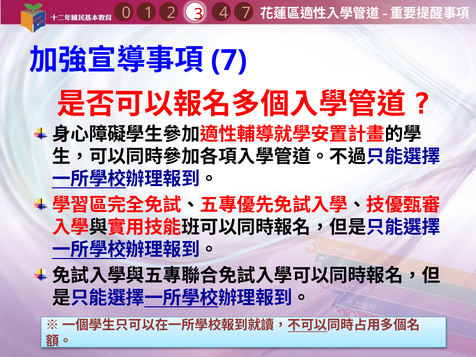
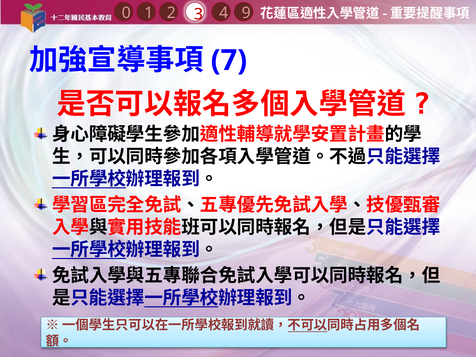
4 7: 7 -> 9
